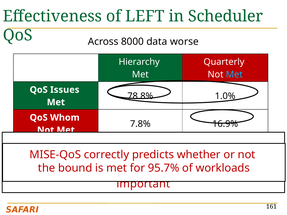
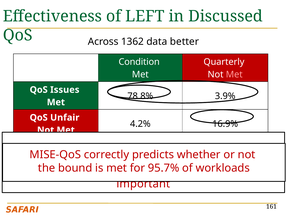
Scheduler: Scheduler -> Discussed
8000: 8000 -> 1362
worse: worse -> better
Hierarchy: Hierarchy -> Condition
Met at (234, 75) colour: light blue -> pink
1.0%: 1.0% -> 3.9%
Whom: Whom -> Unfair
7.8%: 7.8% -> 4.2%
